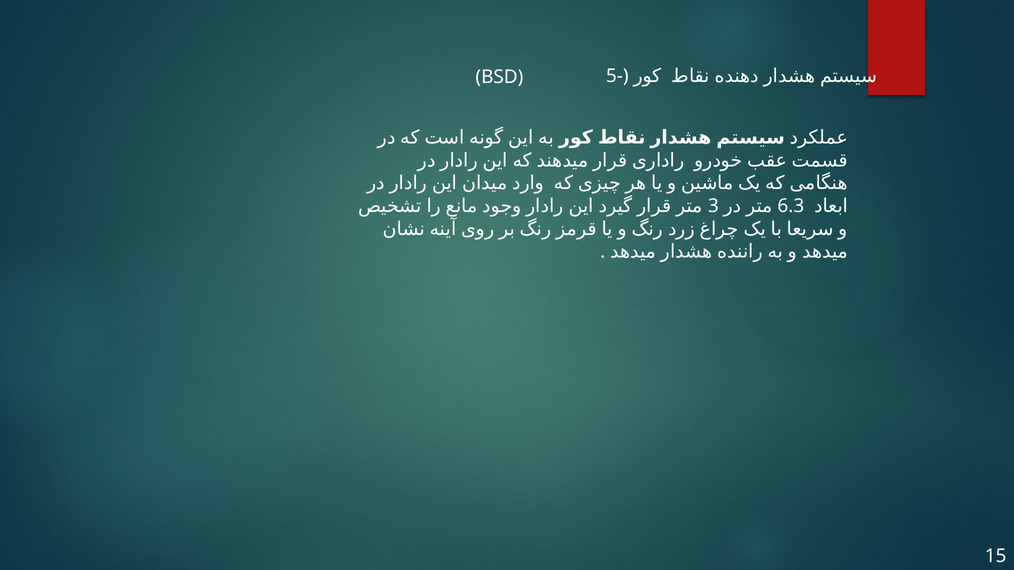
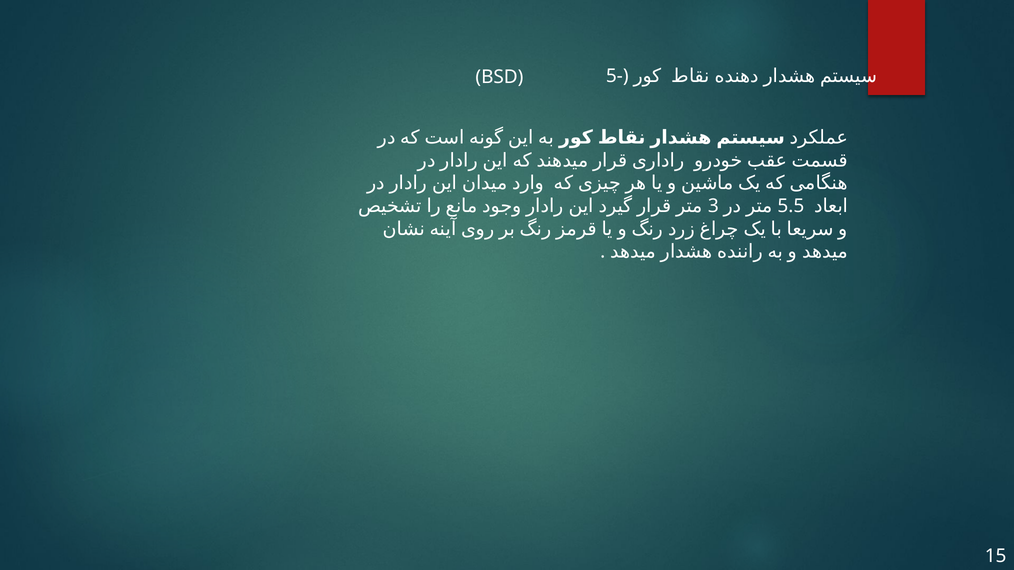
6.3: 6.3 -> 5.5
